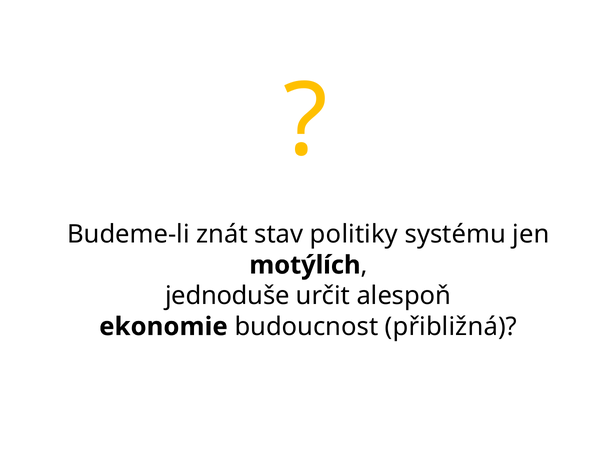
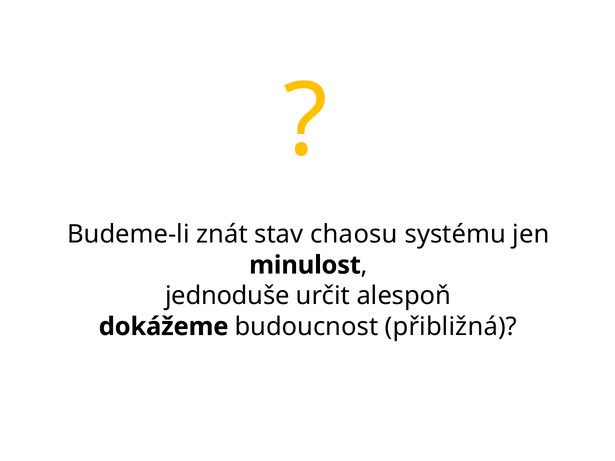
politiky: politiky -> chaosu
motýlích: motýlích -> minulost
ekonomie: ekonomie -> dokážeme
